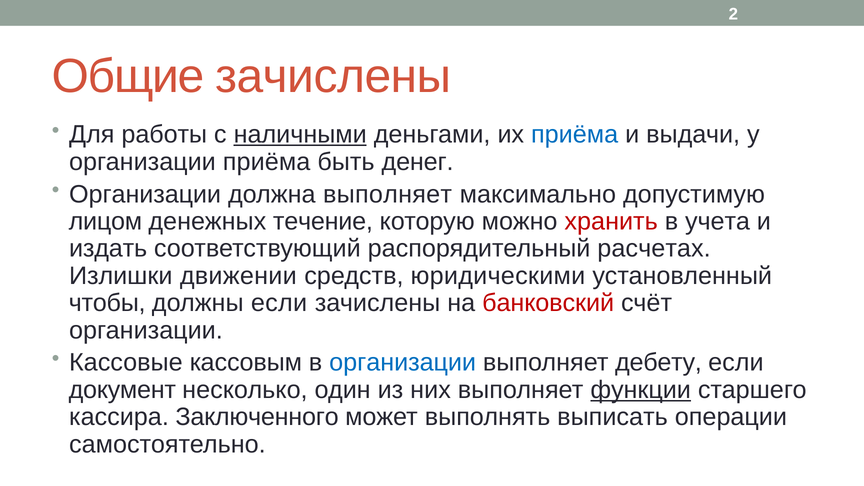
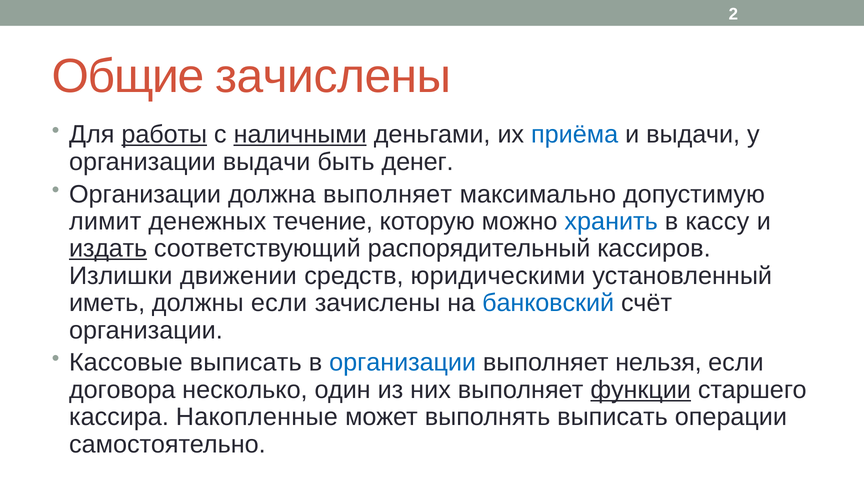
работы underline: none -> present
организации приёма: приёма -> выдачи
лицом: лицом -> лимит
хранить colour: red -> blue
учета: учета -> кассу
издать underline: none -> present
расчетах: расчетах -> кассиров
чтобы: чтобы -> иметь
банковский colour: red -> blue
Кассовые кассовым: кассовым -> выписать
дебету: дебету -> нельзя
документ: документ -> договора
Заключенного: Заключенного -> Накопленные
